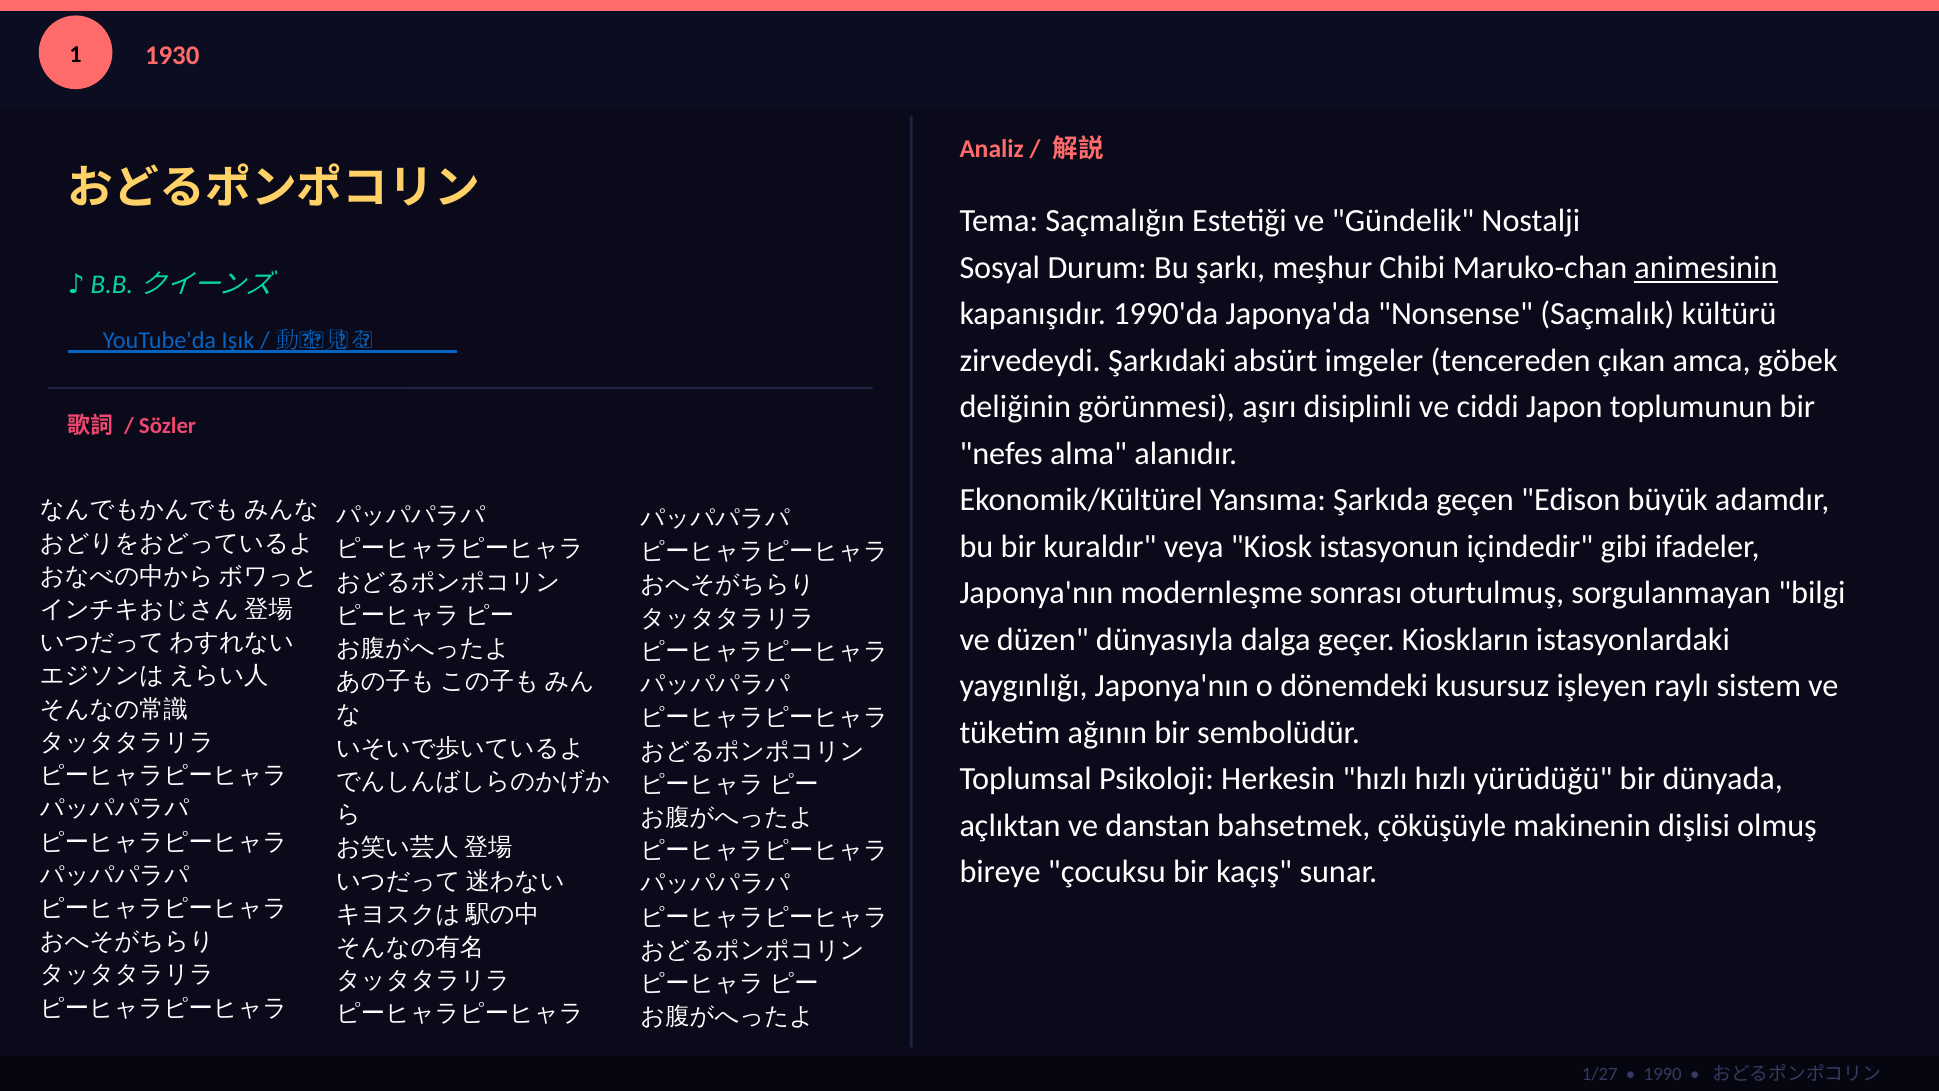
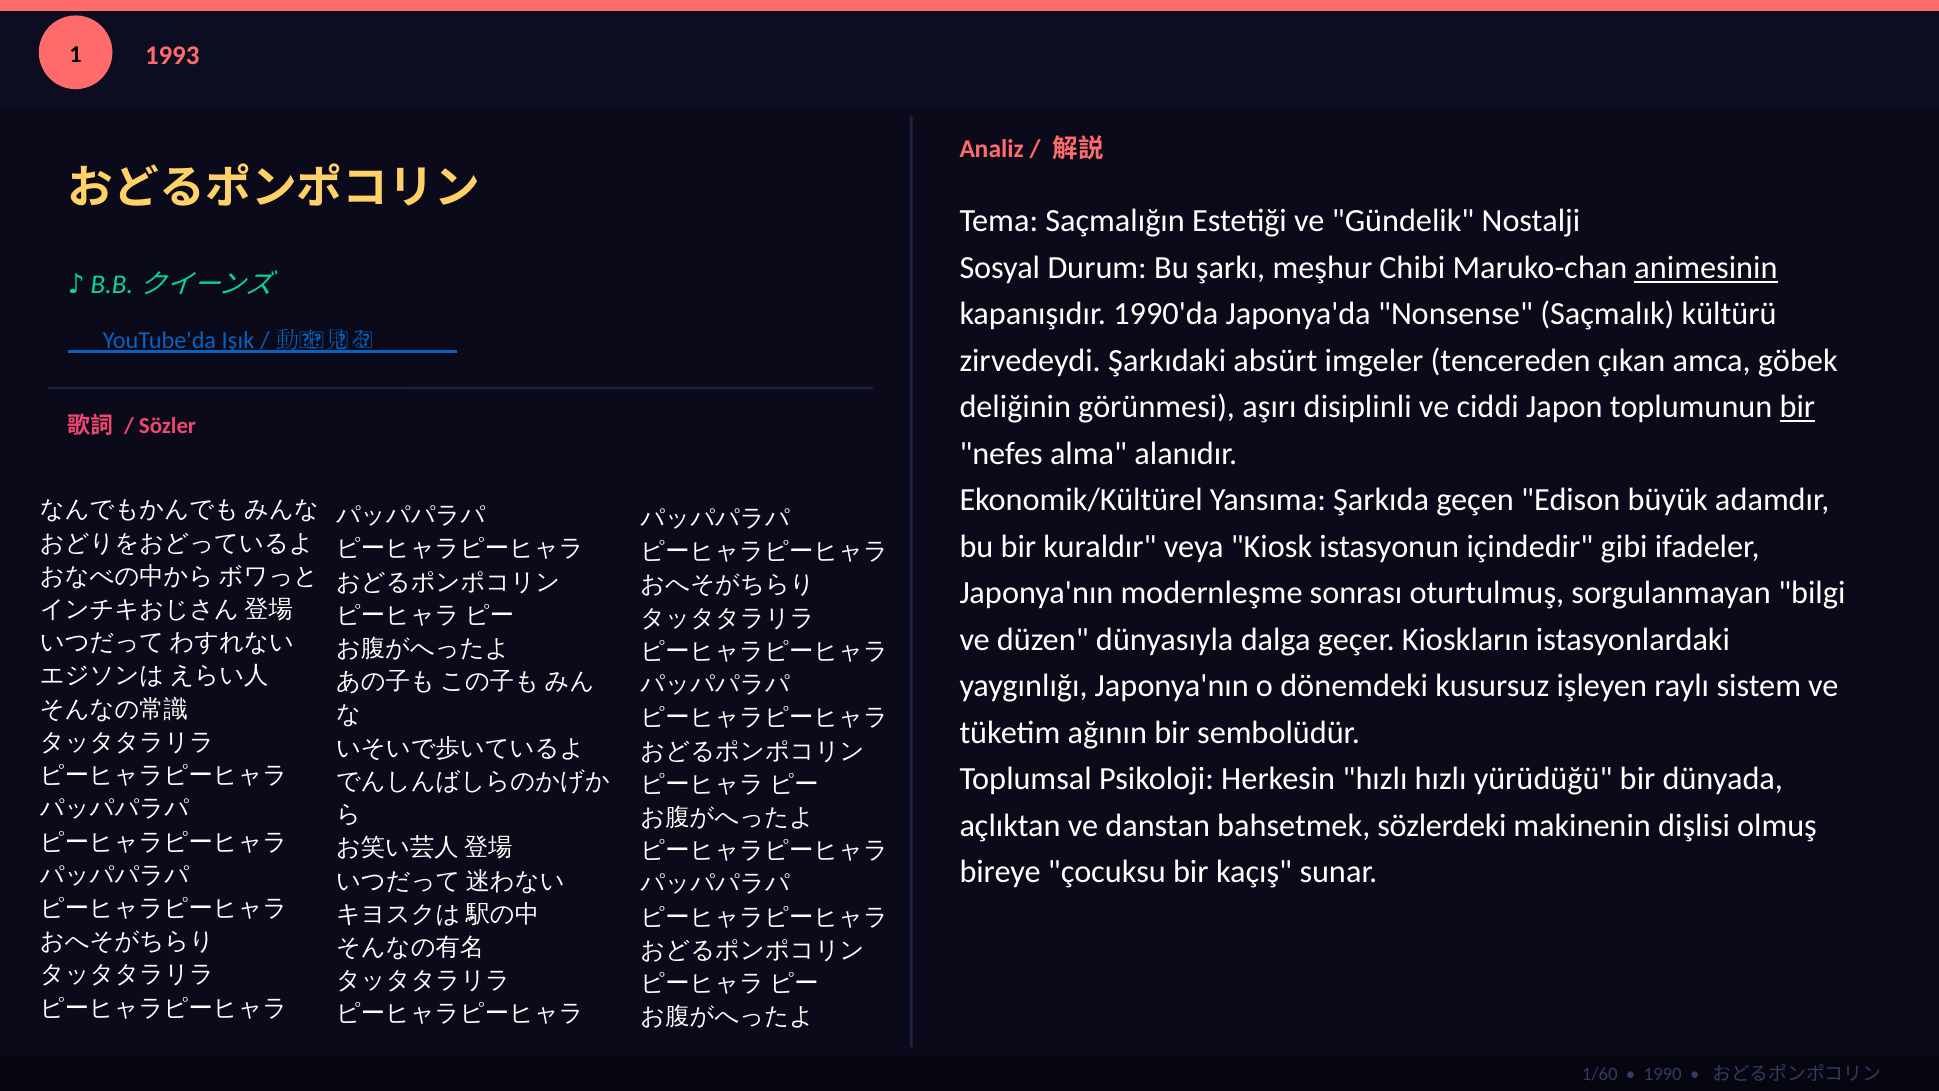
1930: 1930 -> 1993
bir at (1797, 407) underline: none -> present
çöküşüyle: çöküşüyle -> sözlerdeki
1/27: 1/27 -> 1/60
